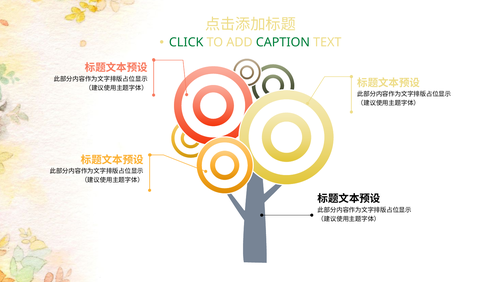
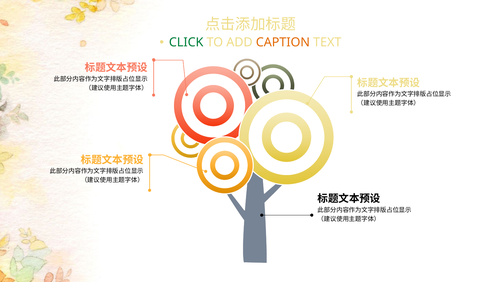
CAPTION colour: green -> orange
